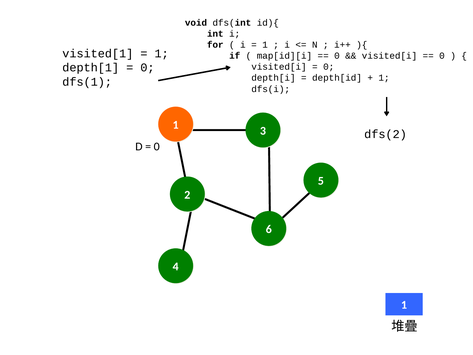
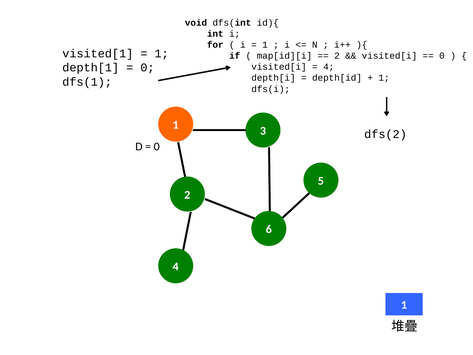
0 at (337, 56): 0 -> 2
0 at (329, 67): 0 -> 4
